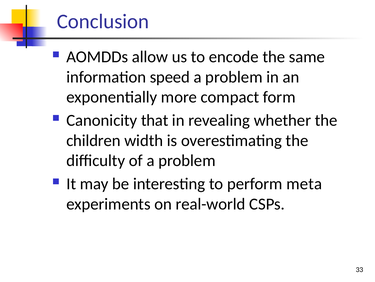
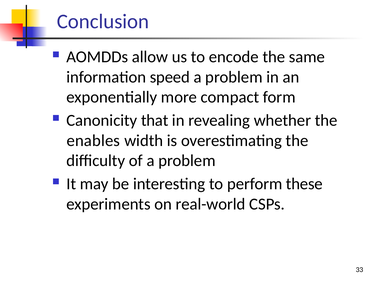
children: children -> enables
meta: meta -> these
